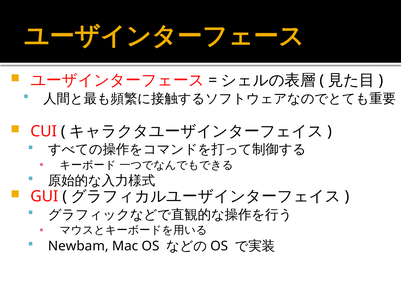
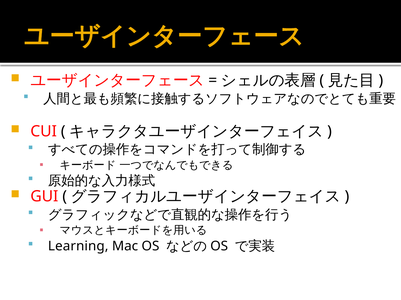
Newbam: Newbam -> Learning
